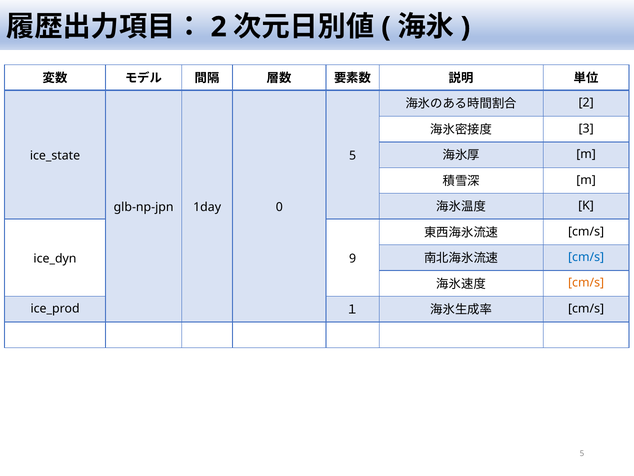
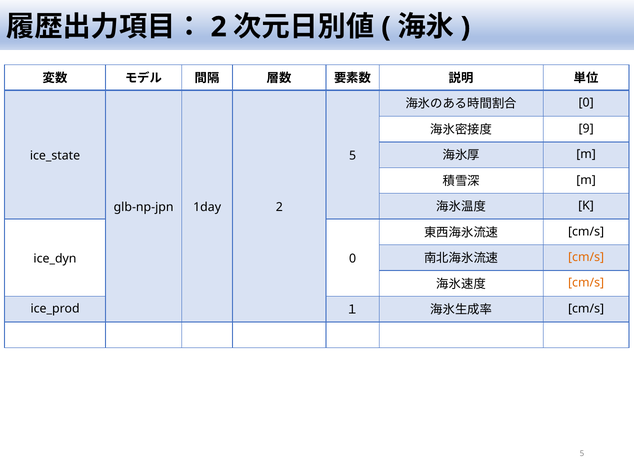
2 at (586, 103): 2 -> 0
3: 3 -> 9
1day 0: 0 -> 2
cm/s at (586, 257) colour: blue -> orange
9 at (353, 258): 9 -> 0
